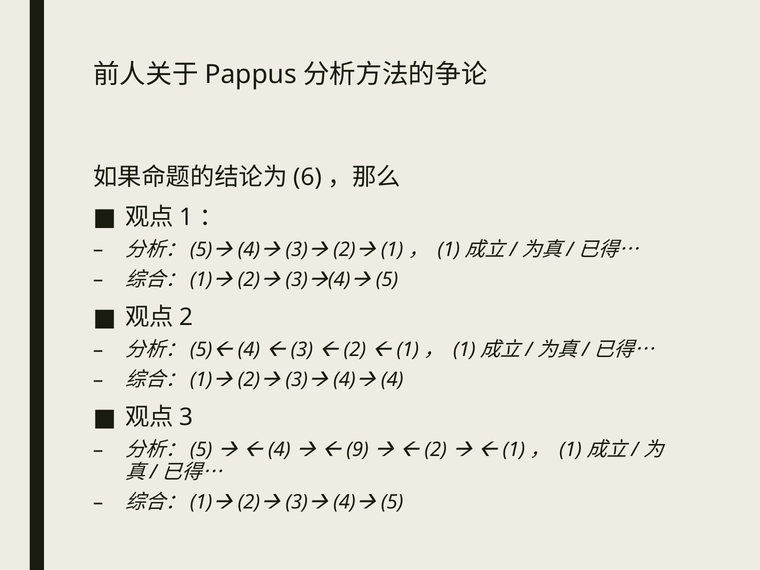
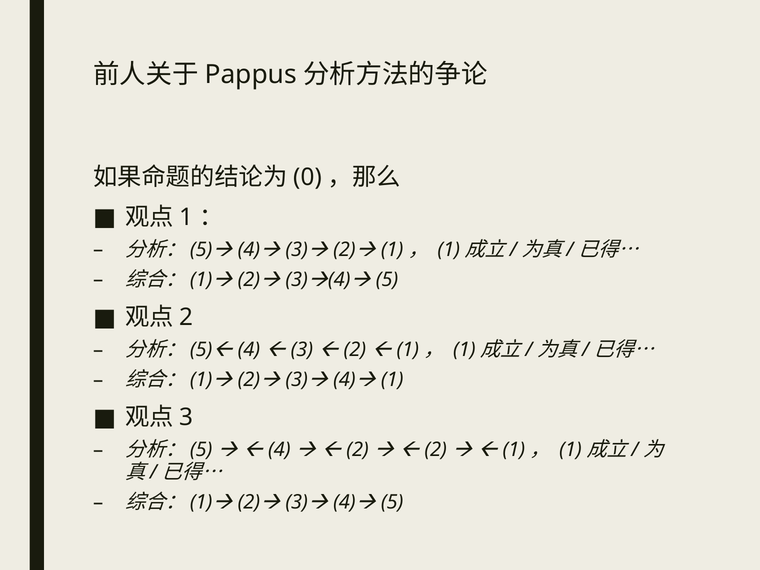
6: 6 -> 0
4) 4: 4 -> 1
9 at (358, 450): 9 -> 2
